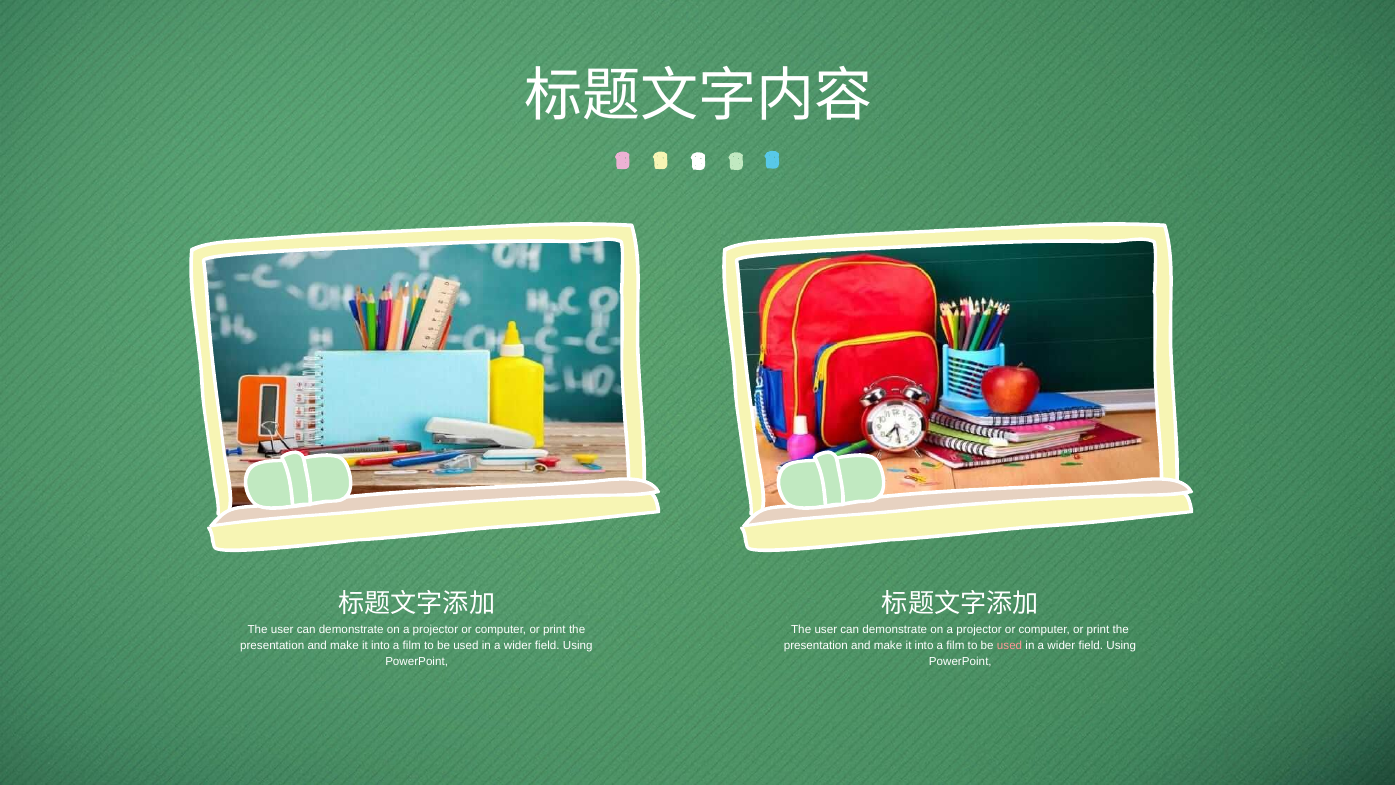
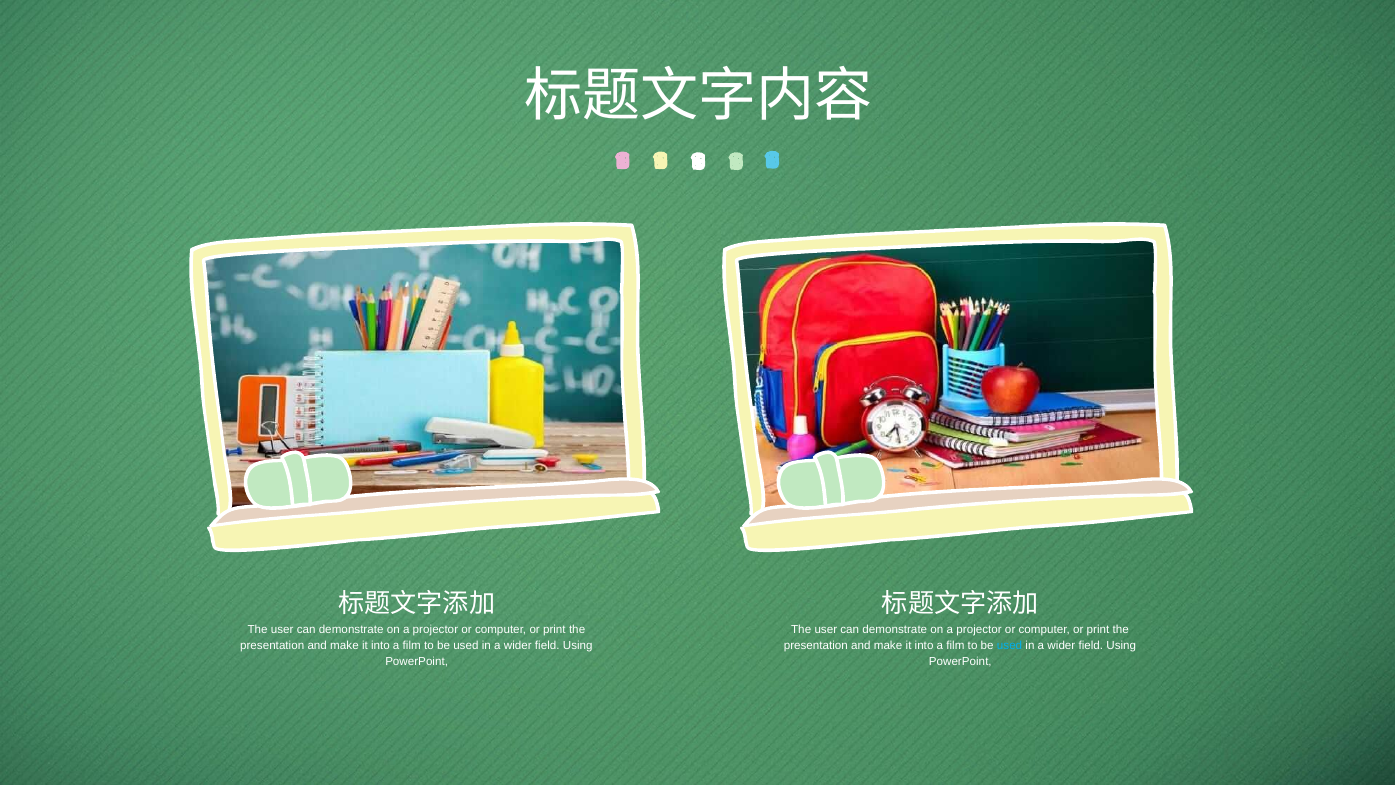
used at (1010, 645) colour: pink -> light blue
